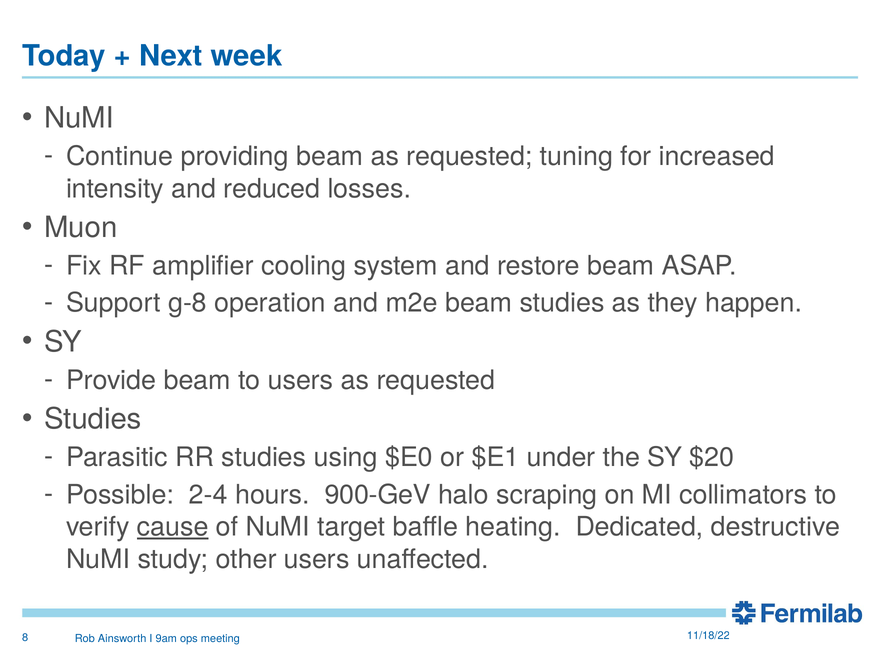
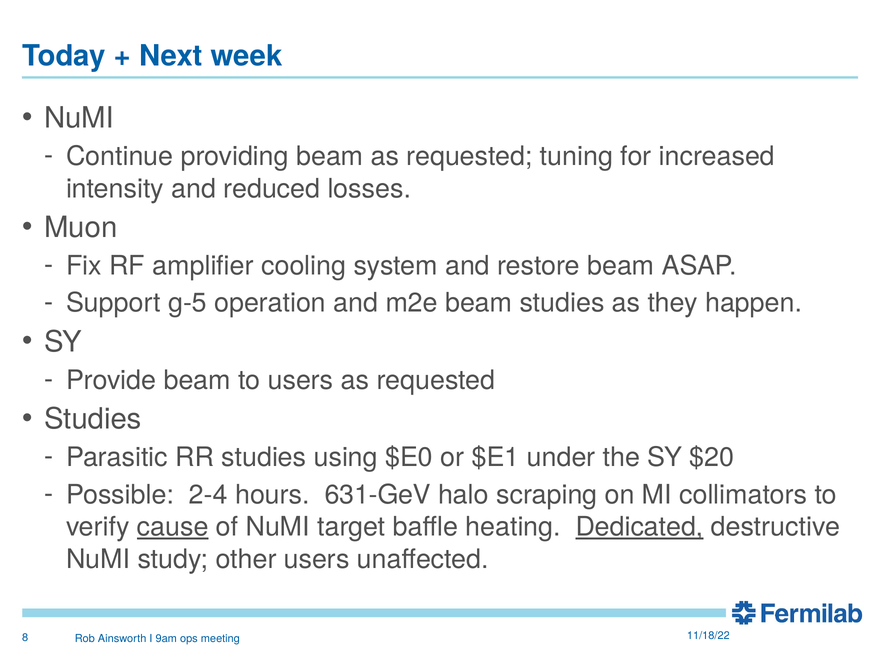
g-8: g-8 -> g-5
900-GeV: 900-GeV -> 631-GeV
Dedicated underline: none -> present
